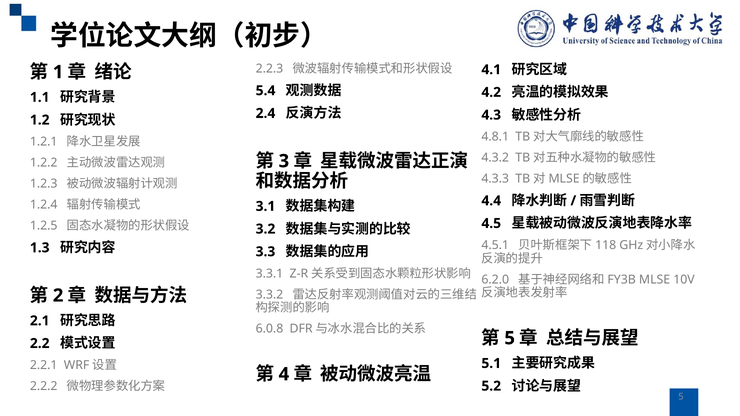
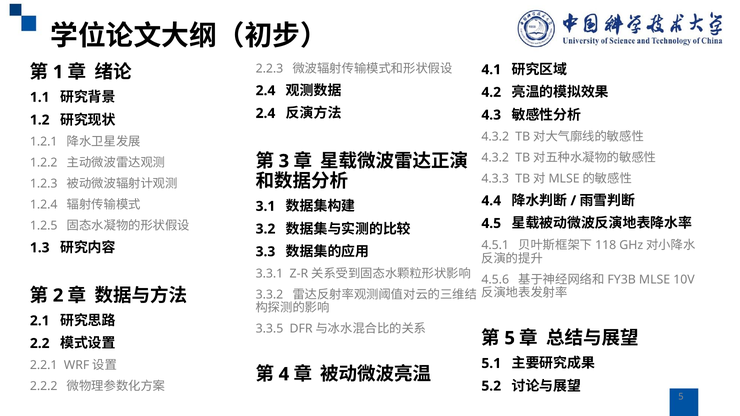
5.4 at (266, 91): 5.4 -> 2.4
4.8.1 at (495, 137): 4.8.1 -> 4.3.2
6.2.0: 6.2.0 -> 4.5.6
6.0.8: 6.0.8 -> 3.3.5
